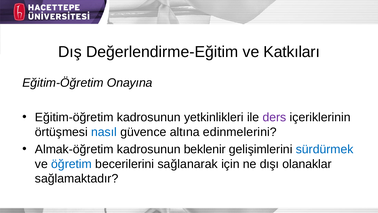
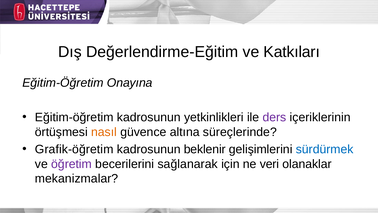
nasıl colour: blue -> orange
edinmelerini: edinmelerini -> süreçlerinde
Almak-öğretim: Almak-öğretim -> Grafik-öğretim
öğretim colour: blue -> purple
dışı: dışı -> veri
sağlamaktadır: sağlamaktadır -> mekanizmalar
